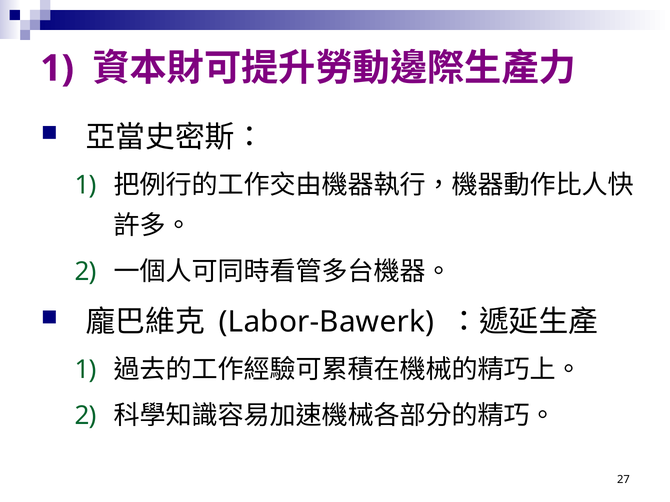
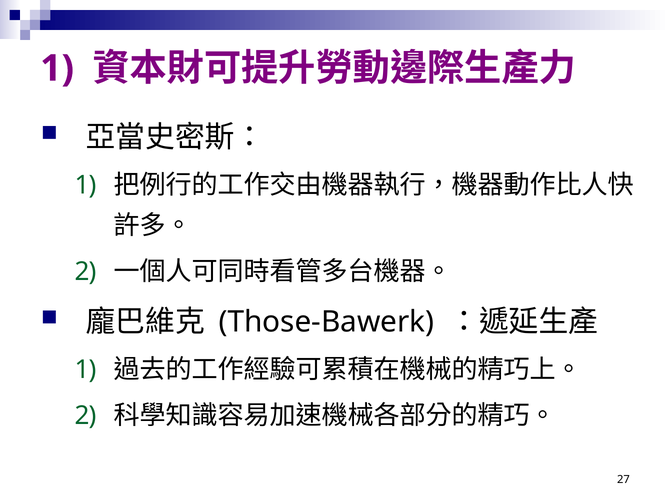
Labor-Bawerk: Labor-Bawerk -> Those-Bawerk
